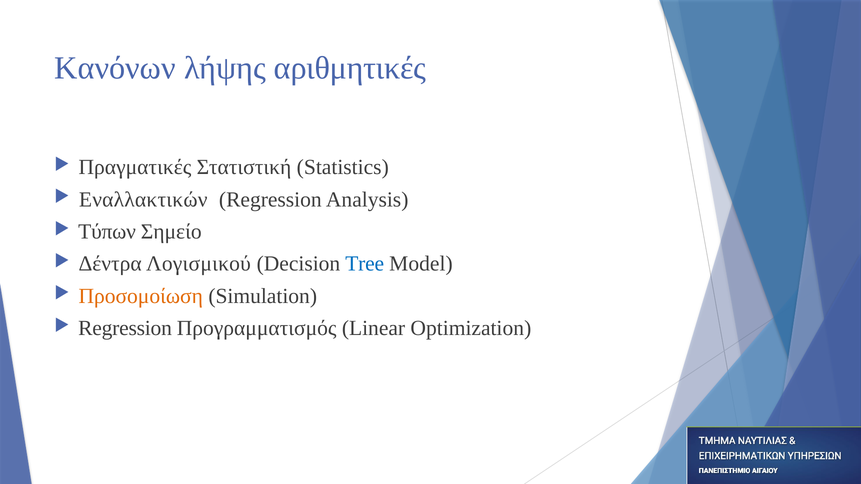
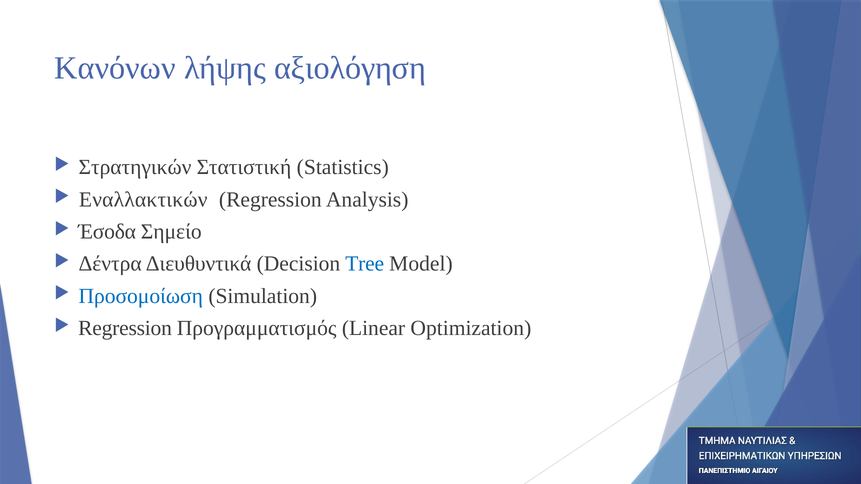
αριθμητικές: αριθμητικές -> αξιολόγηση
Πραγματικές: Πραγματικές -> Στρατηγικών
Τύπων: Τύπων -> Έσοδα
Λογισμικού: Λογισμικού -> Διευθυντικά
Προσομοίωση colour: orange -> blue
